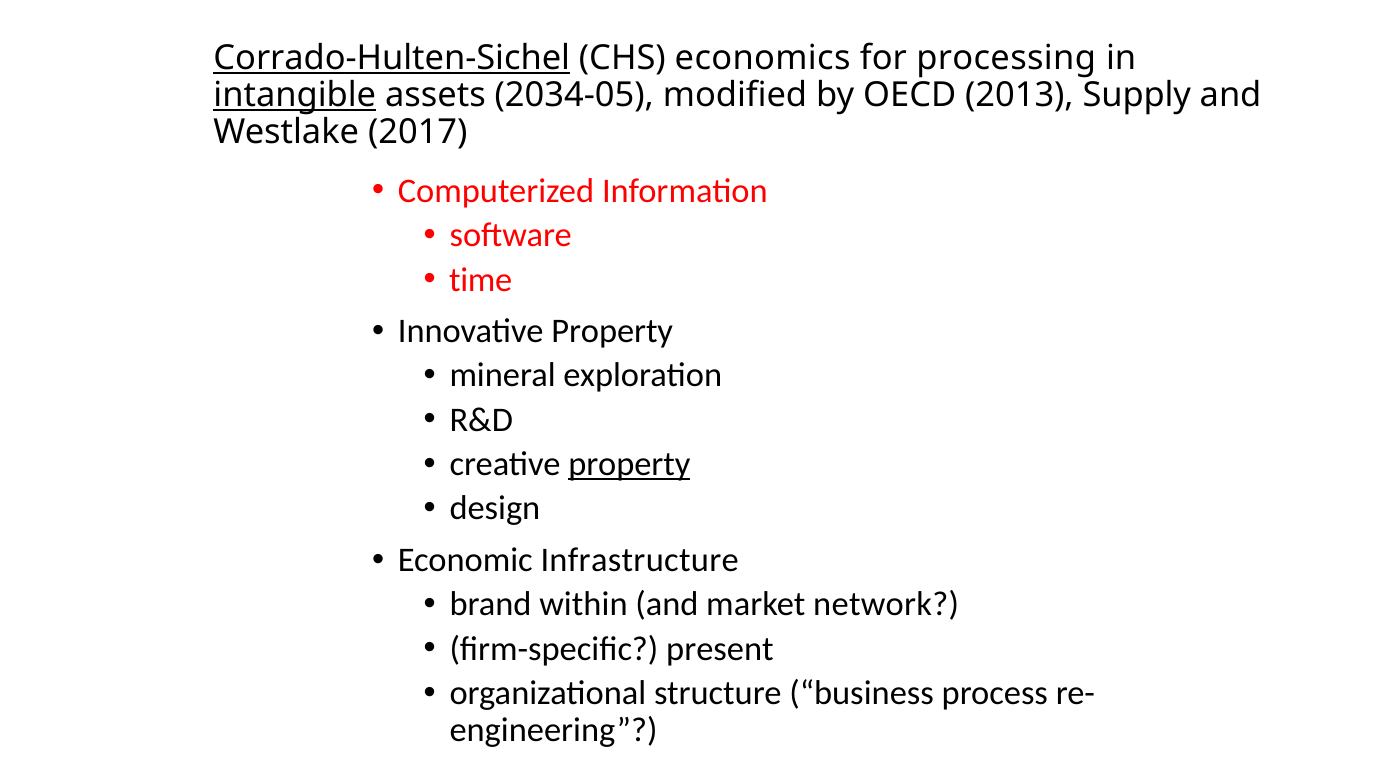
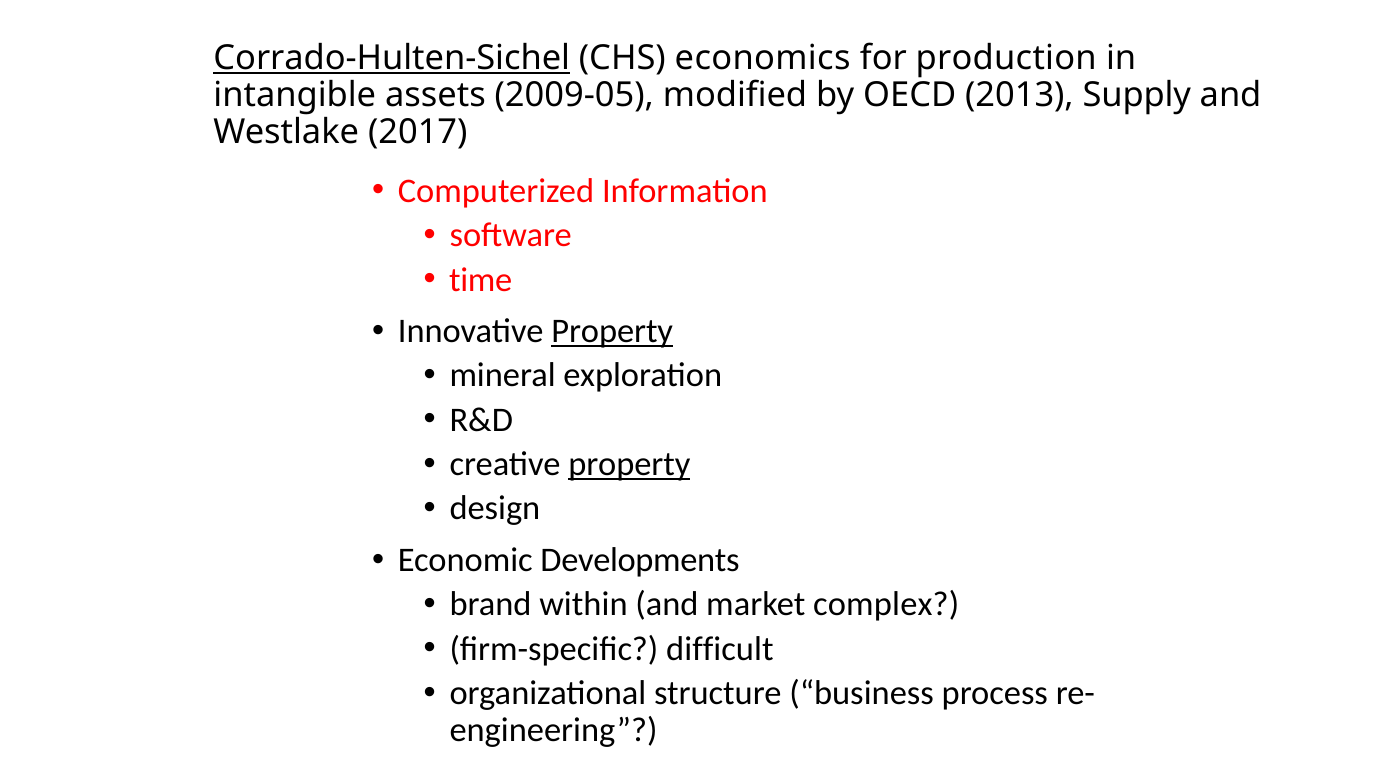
processing: processing -> production
intangible underline: present -> none
2034-05: 2034-05 -> 2009-05
Property at (612, 331) underline: none -> present
Infrastructure: Infrastructure -> Developments
network: network -> complex
present: present -> difficult
